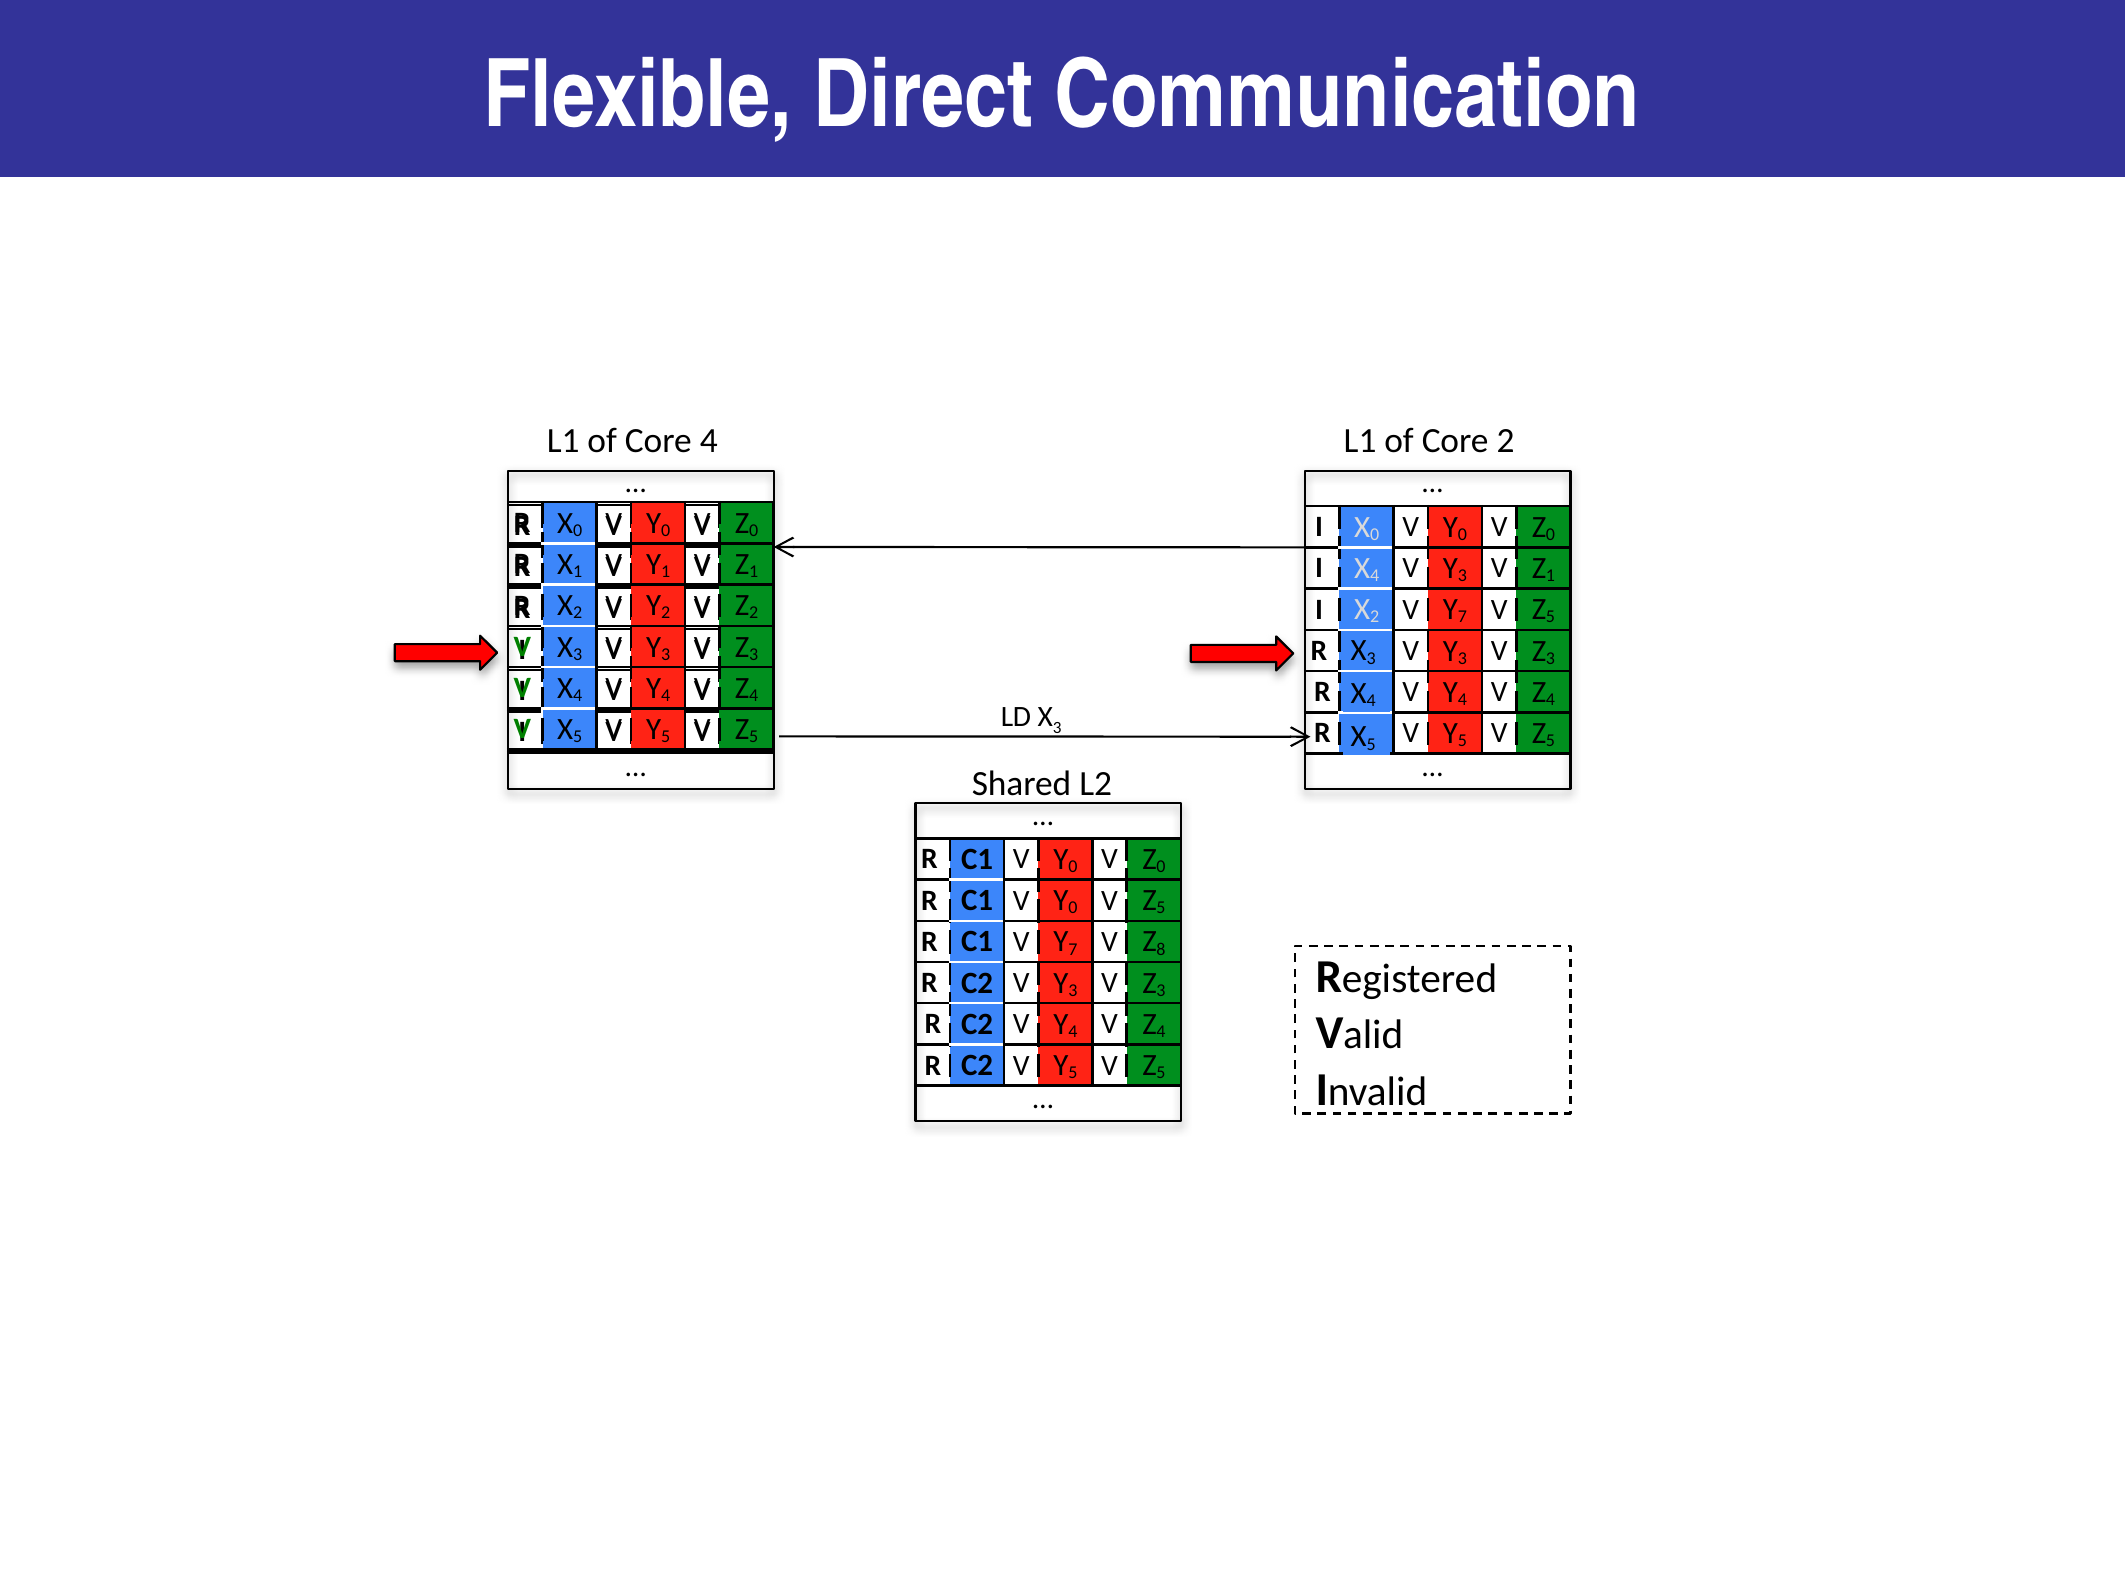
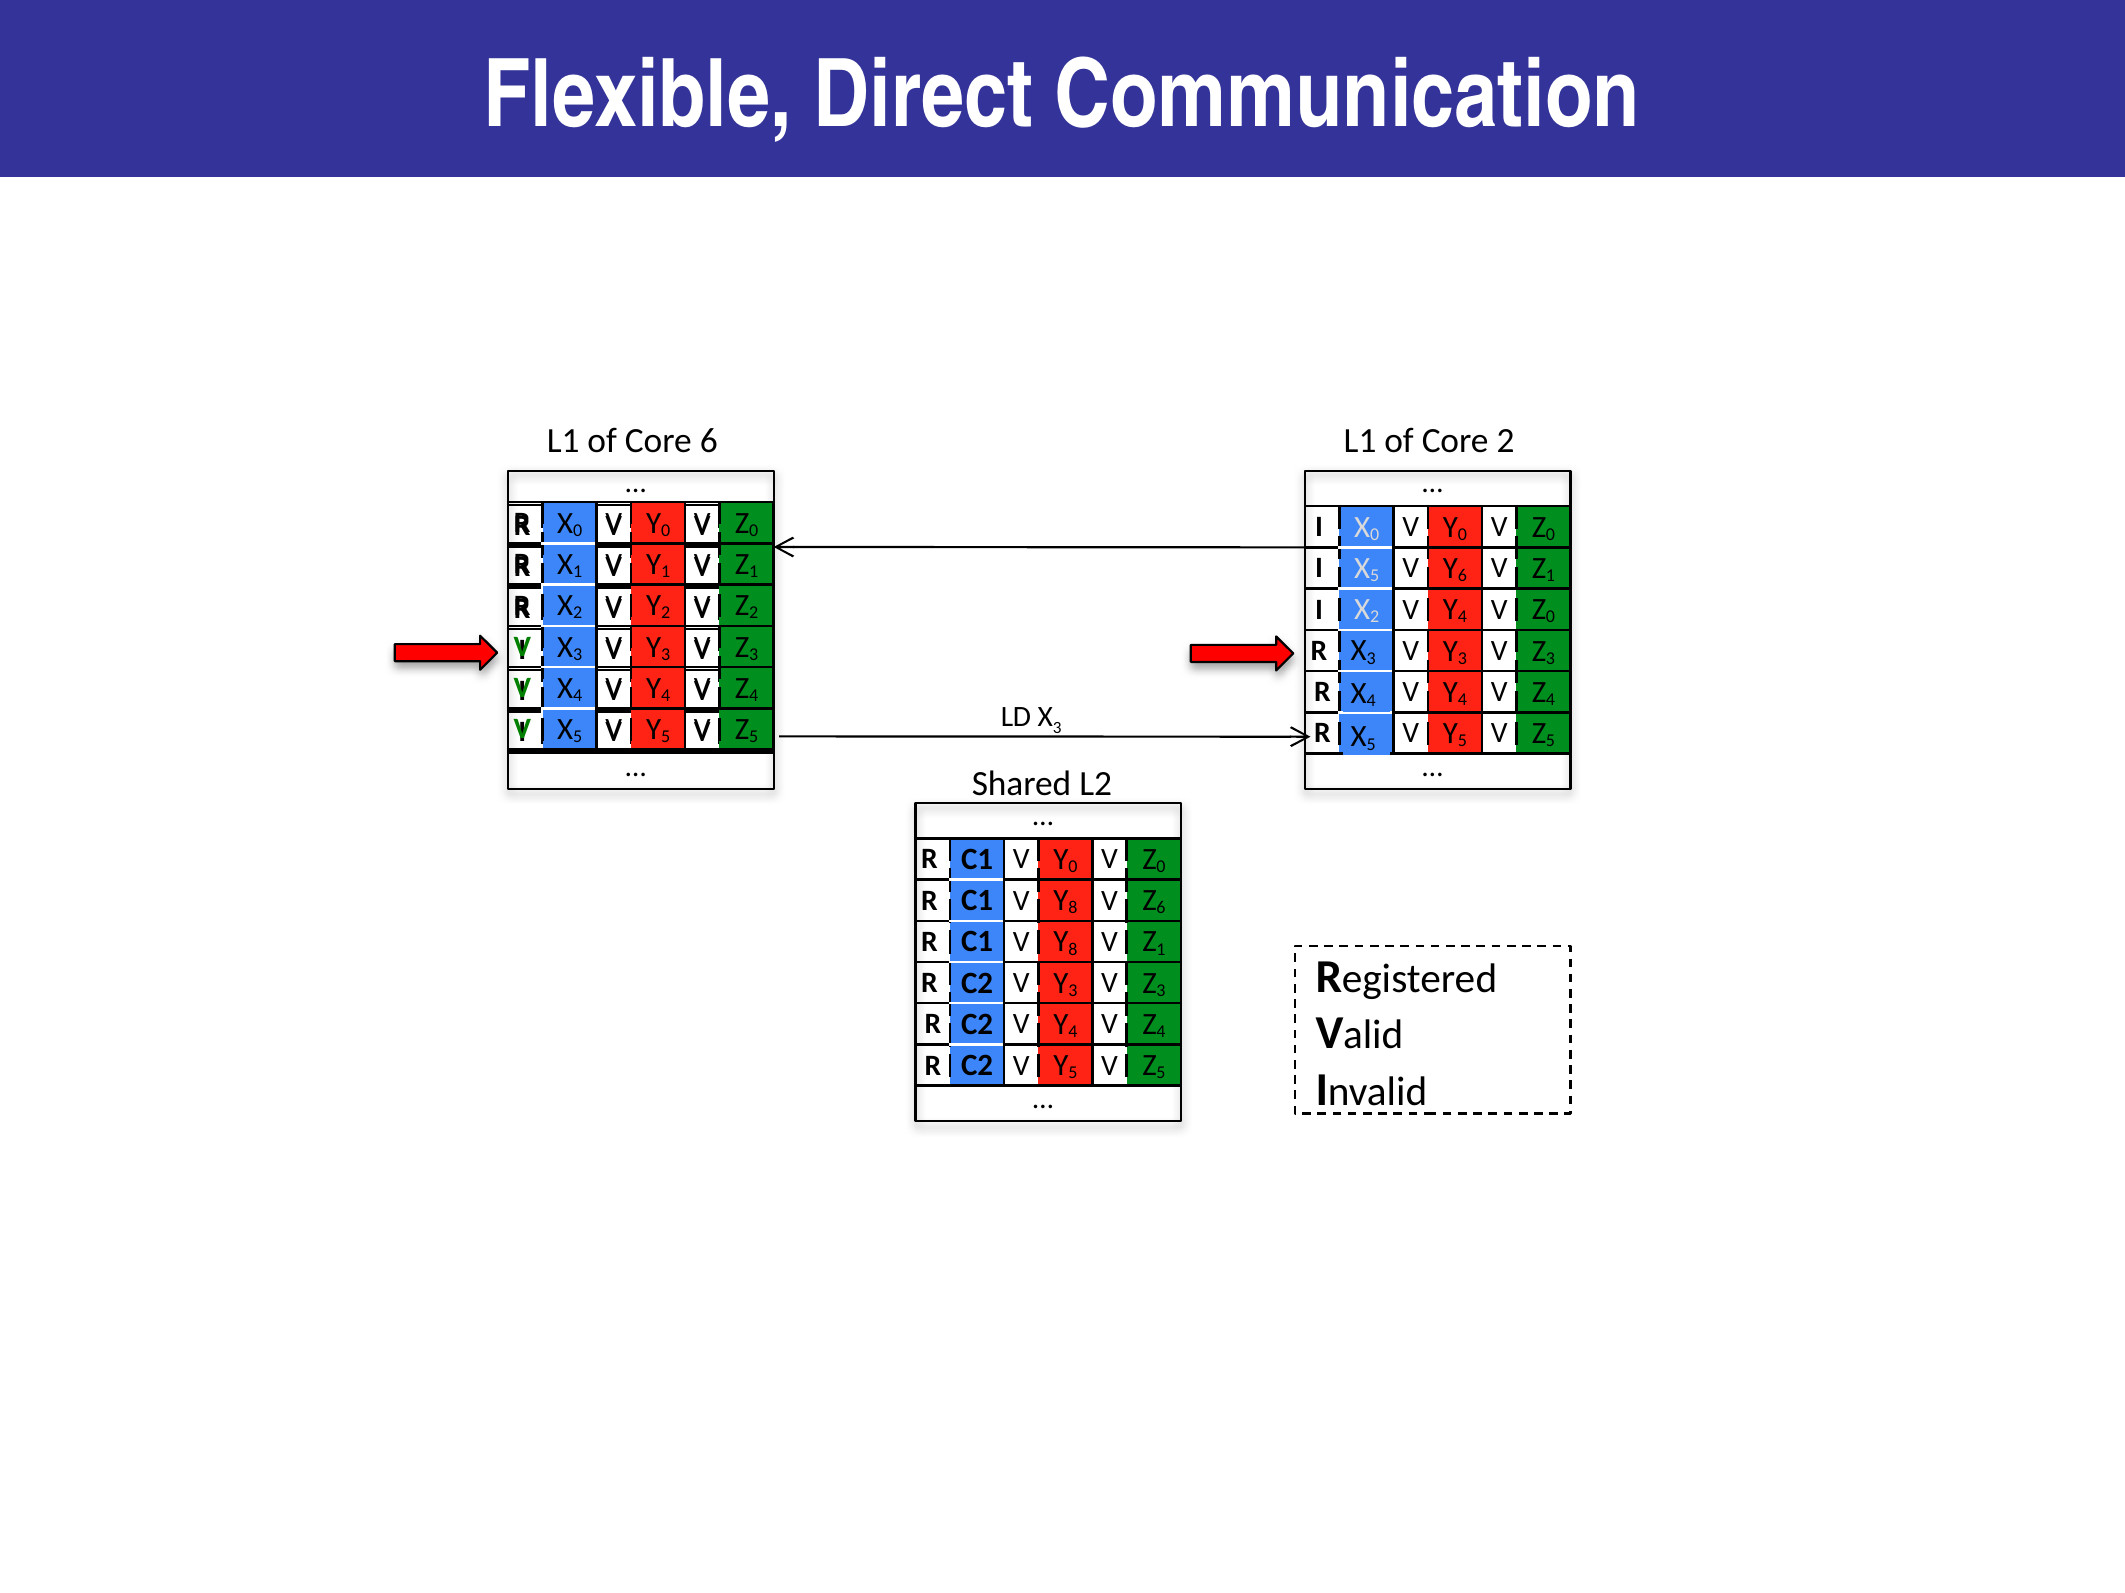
Core 4: 4 -> 6
4 at (1375, 576): 4 -> 5
3 at (1462, 576): 3 -> 6
7 at (1462, 617): 7 -> 4
5 at (1551, 617): 5 -> 0
0 at (1073, 908): 0 -> 8
5 at (1161, 908): 5 -> 6
7 at (1073, 950): 7 -> 8
8 at (1161, 950): 8 -> 1
